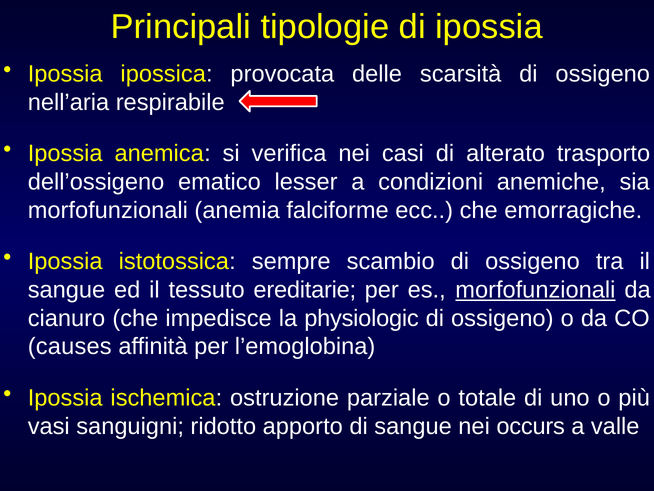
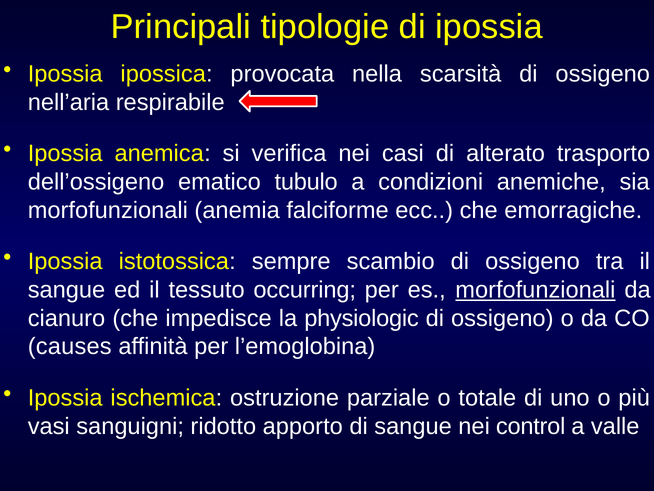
delle: delle -> nella
lesser: lesser -> tubulo
ereditarie: ereditarie -> occurring
occurs: occurs -> control
